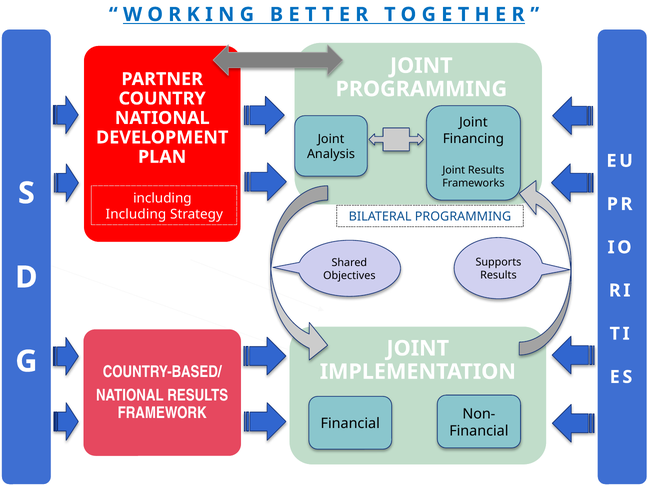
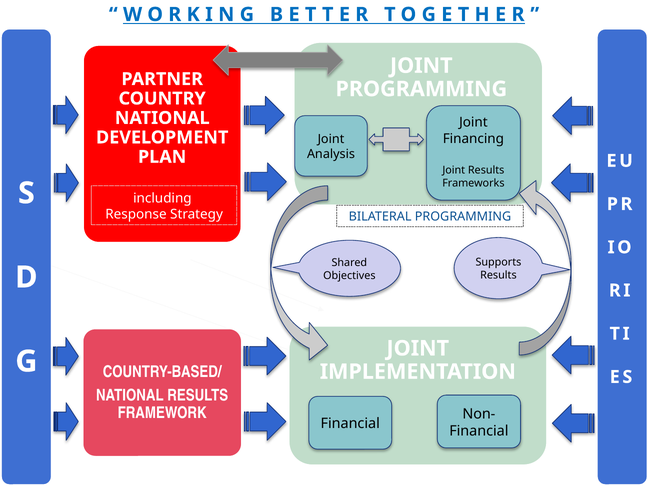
Including at (136, 214): Including -> Response
